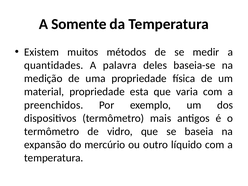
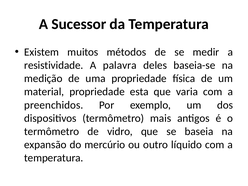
Somente: Somente -> Sucessor
quantidades: quantidades -> resistividade
